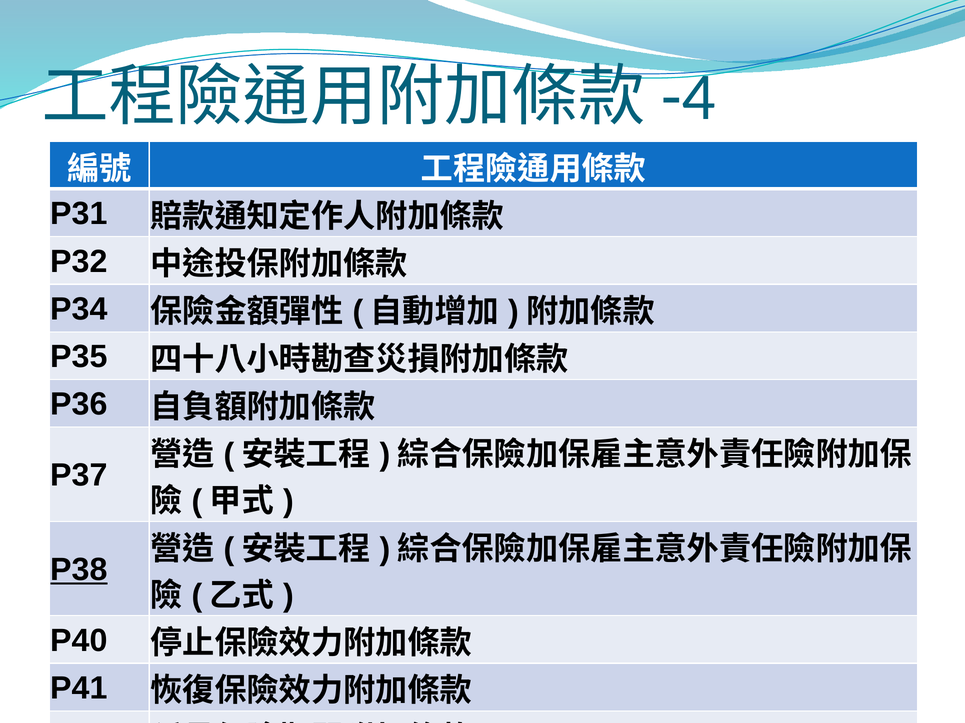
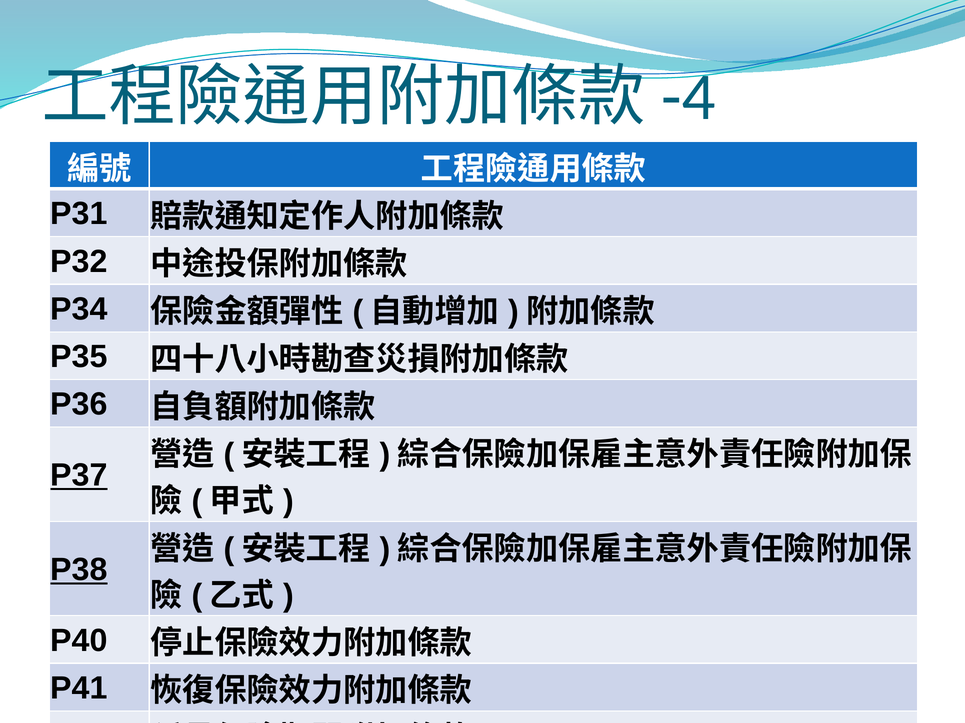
P37 underline: none -> present
